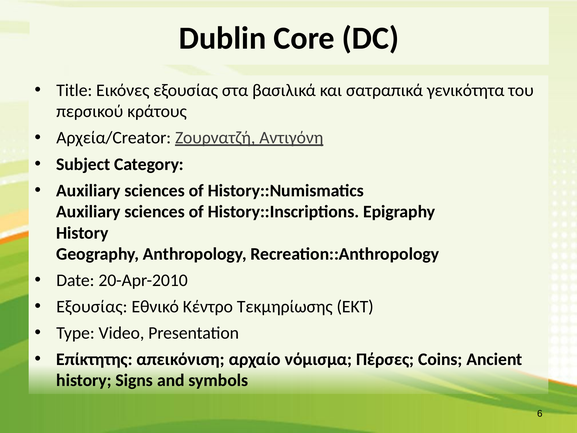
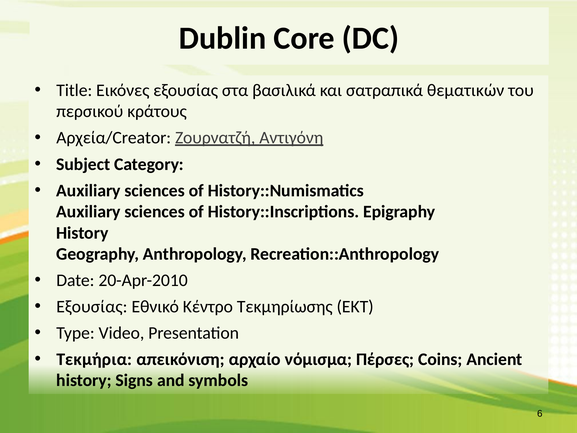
γενικότητα: γενικότητα -> θεματικών
Επίκτητης: Επίκτητης -> Τεκμήρια
